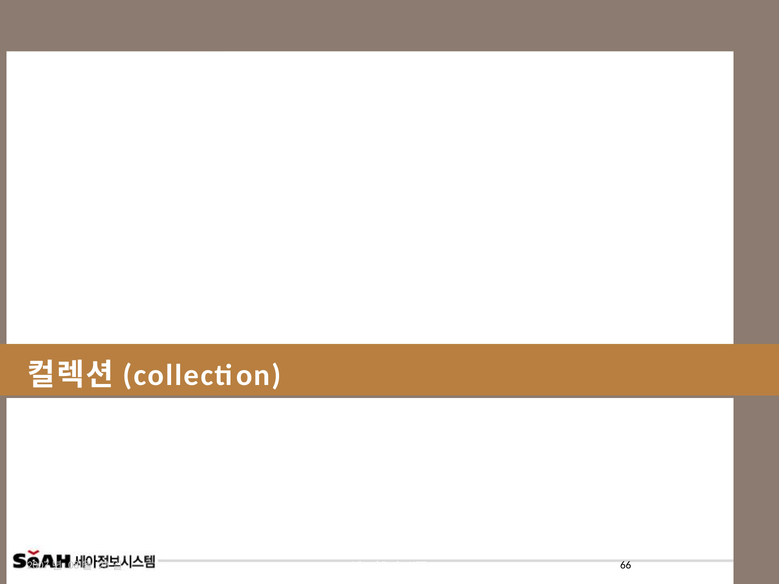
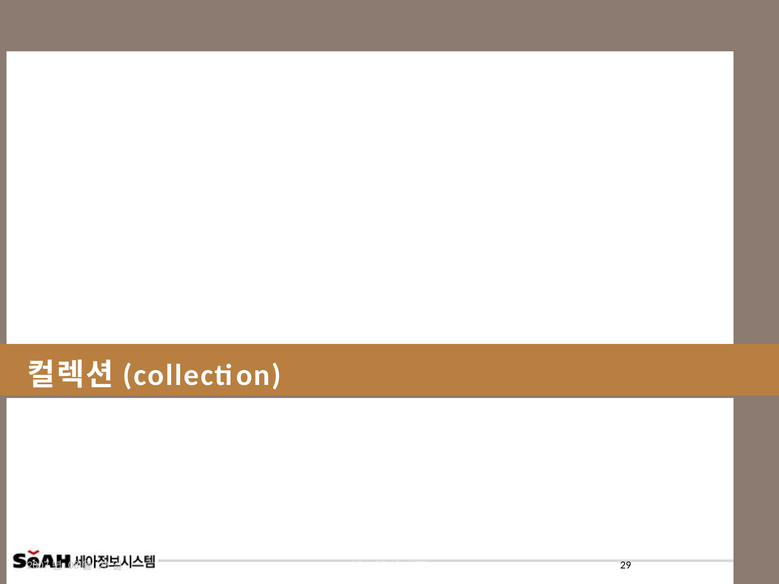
66: 66 -> 29
